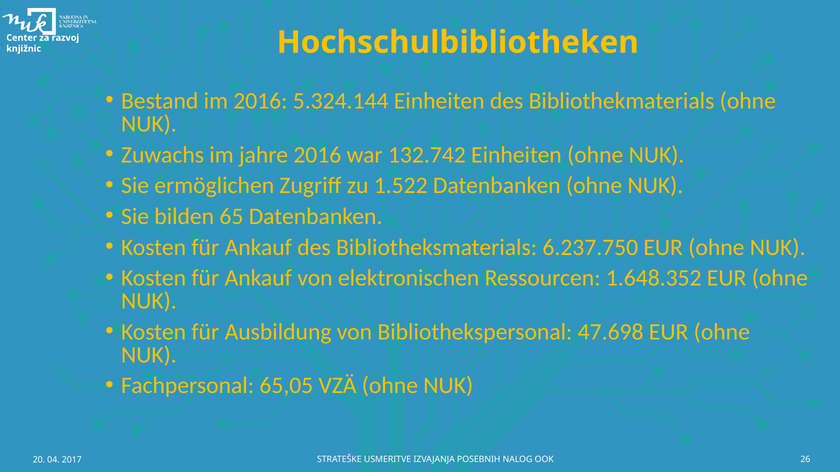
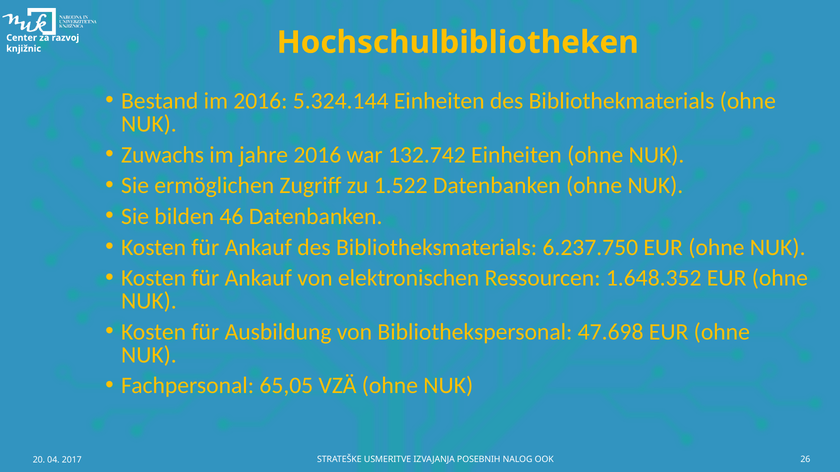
65: 65 -> 46
